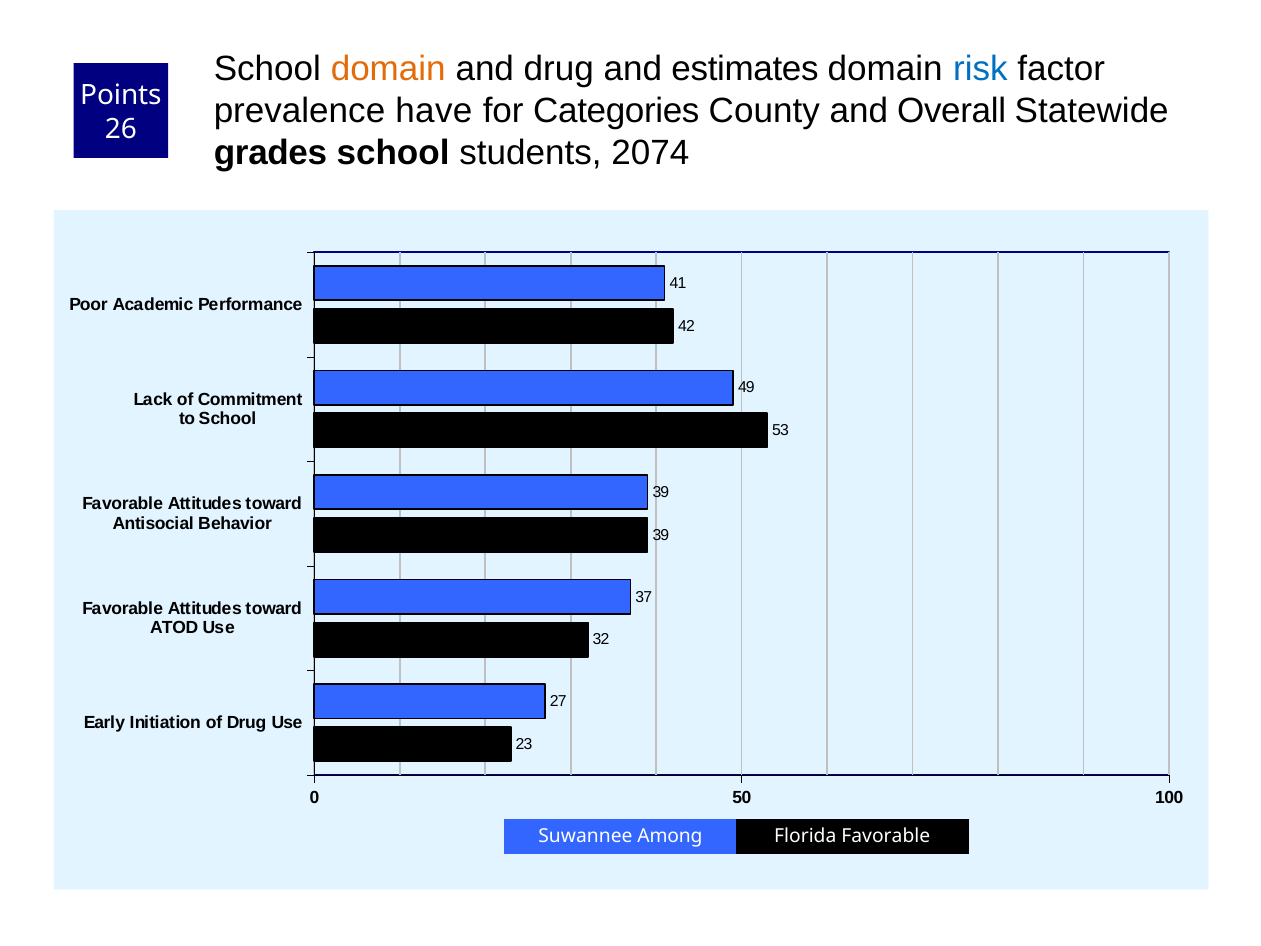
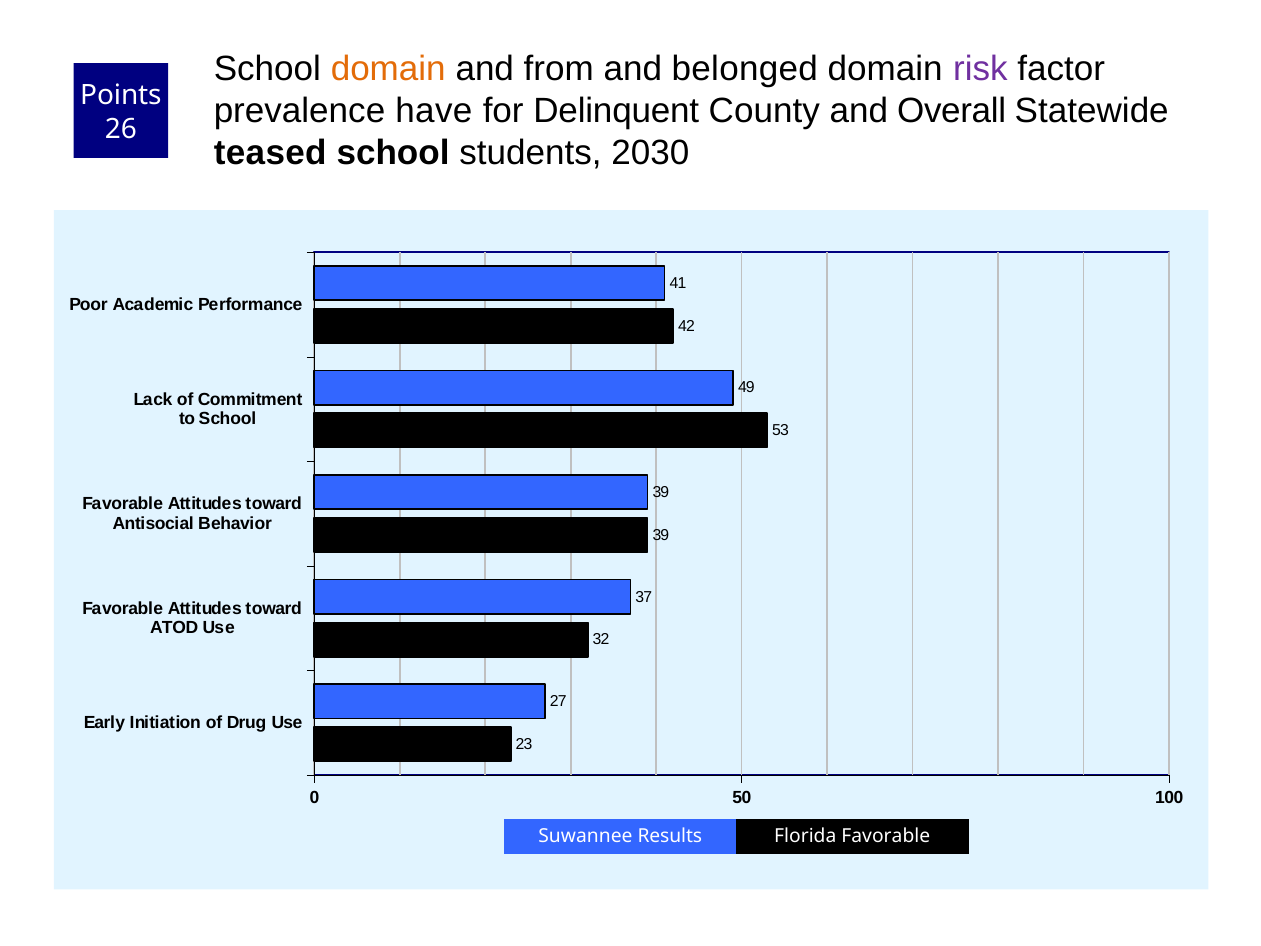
and drug: drug -> from
estimates: estimates -> belonged
risk colour: blue -> purple
Categories: Categories -> Delinquent
grades: grades -> teased
2074: 2074 -> 2030
Among: Among -> Results
